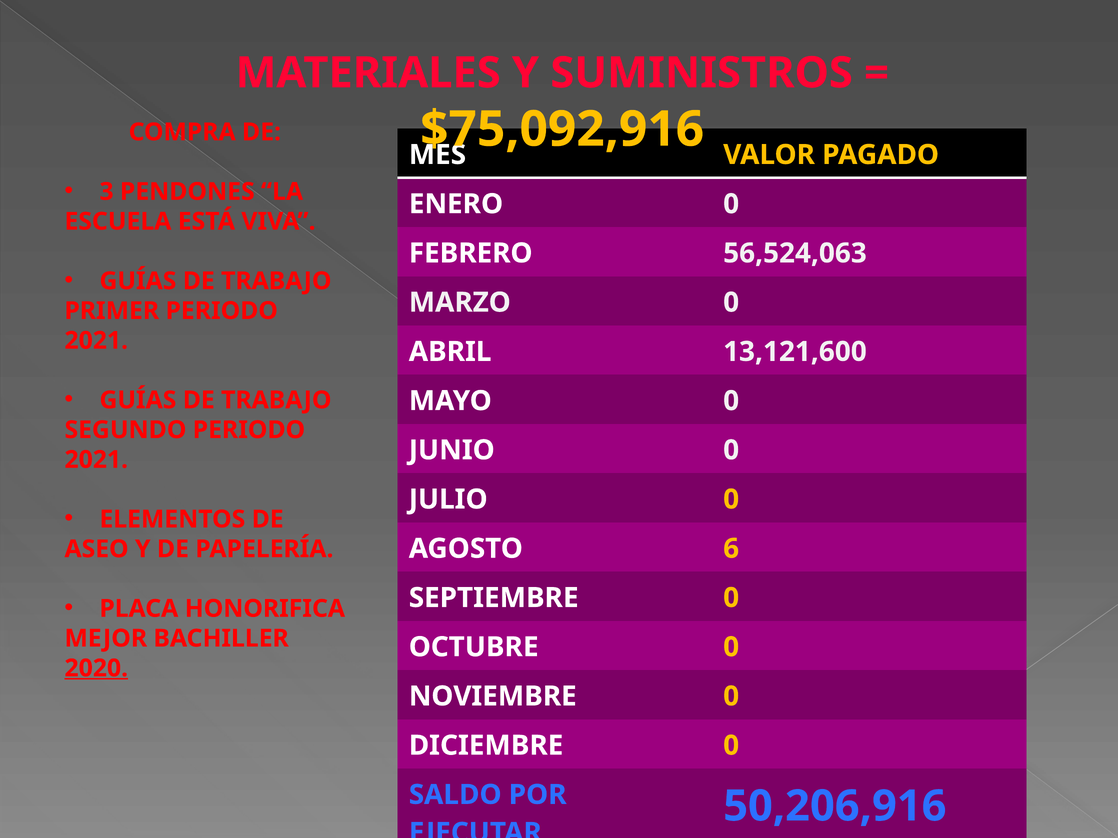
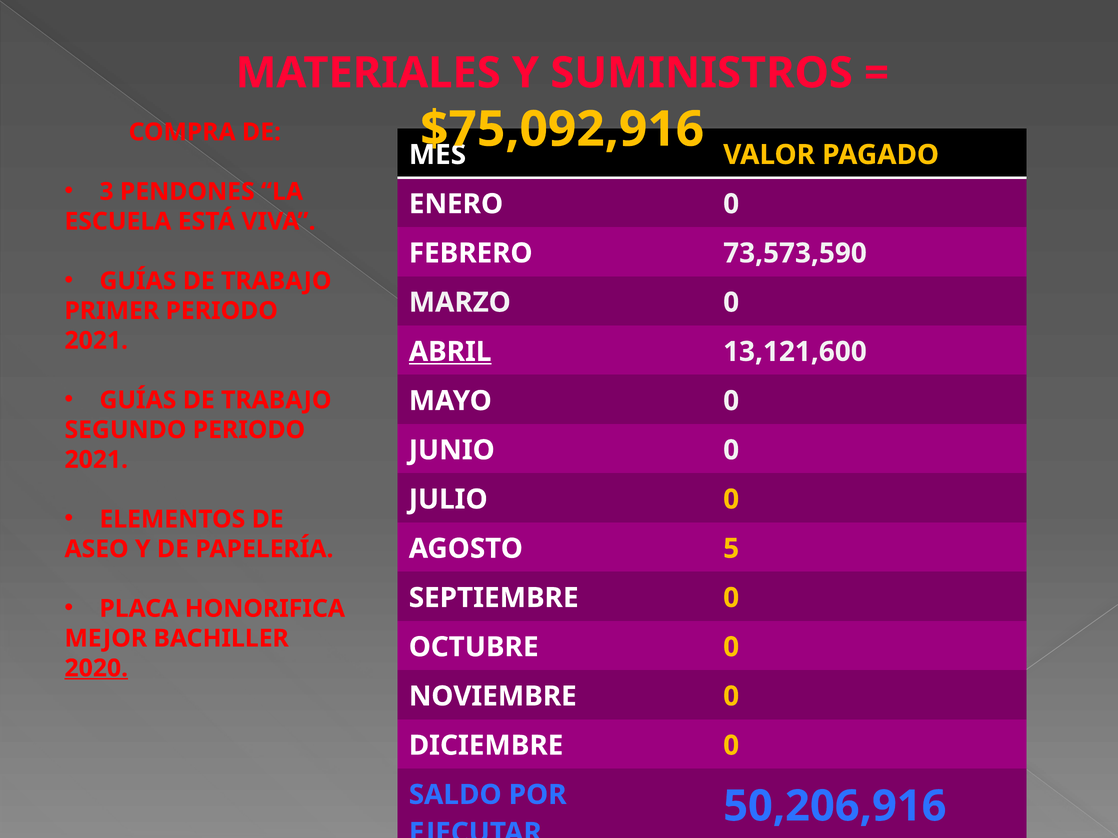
56,524,063: 56,524,063 -> 73,573,590
ABRIL underline: none -> present
6: 6 -> 5
